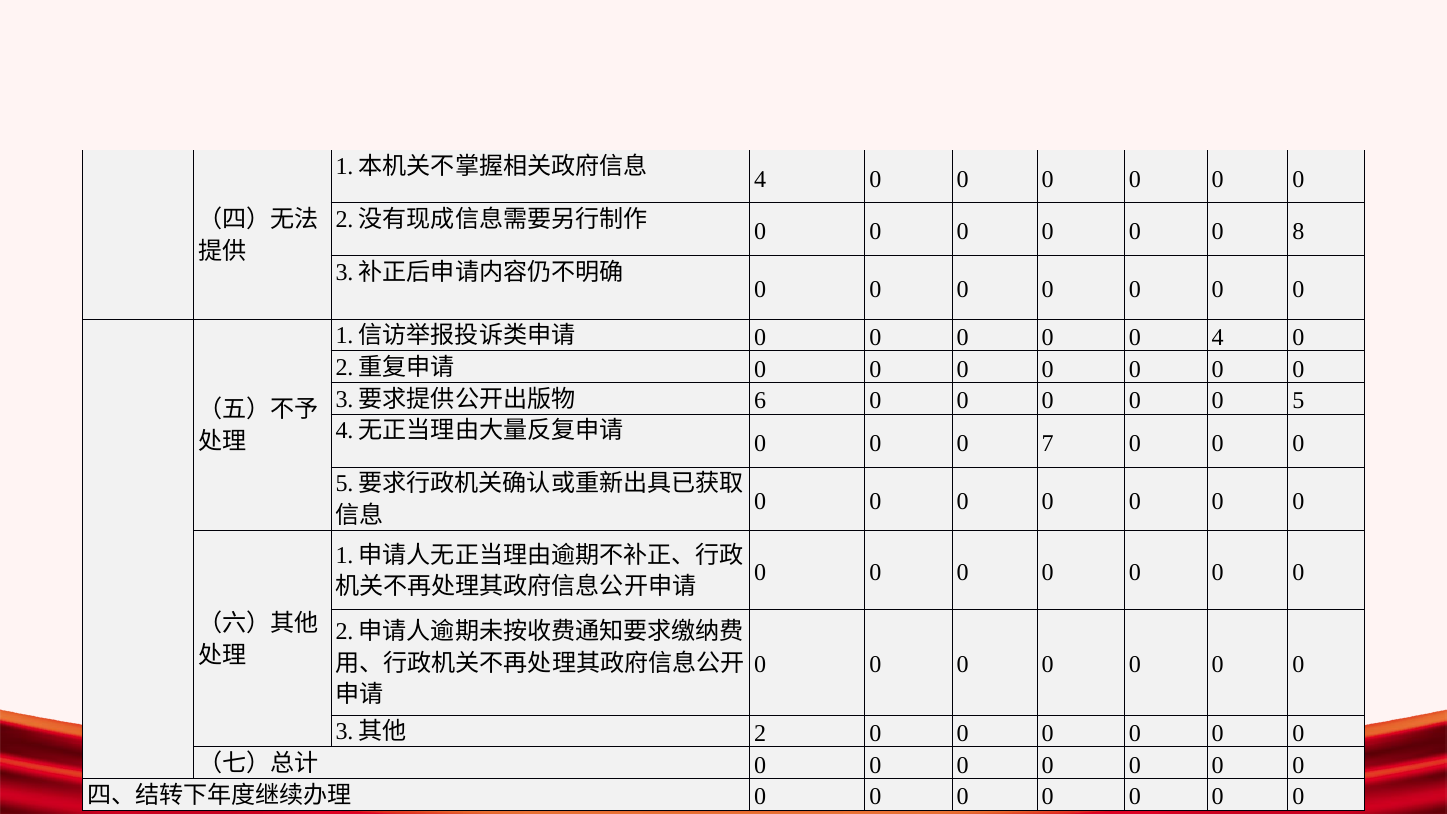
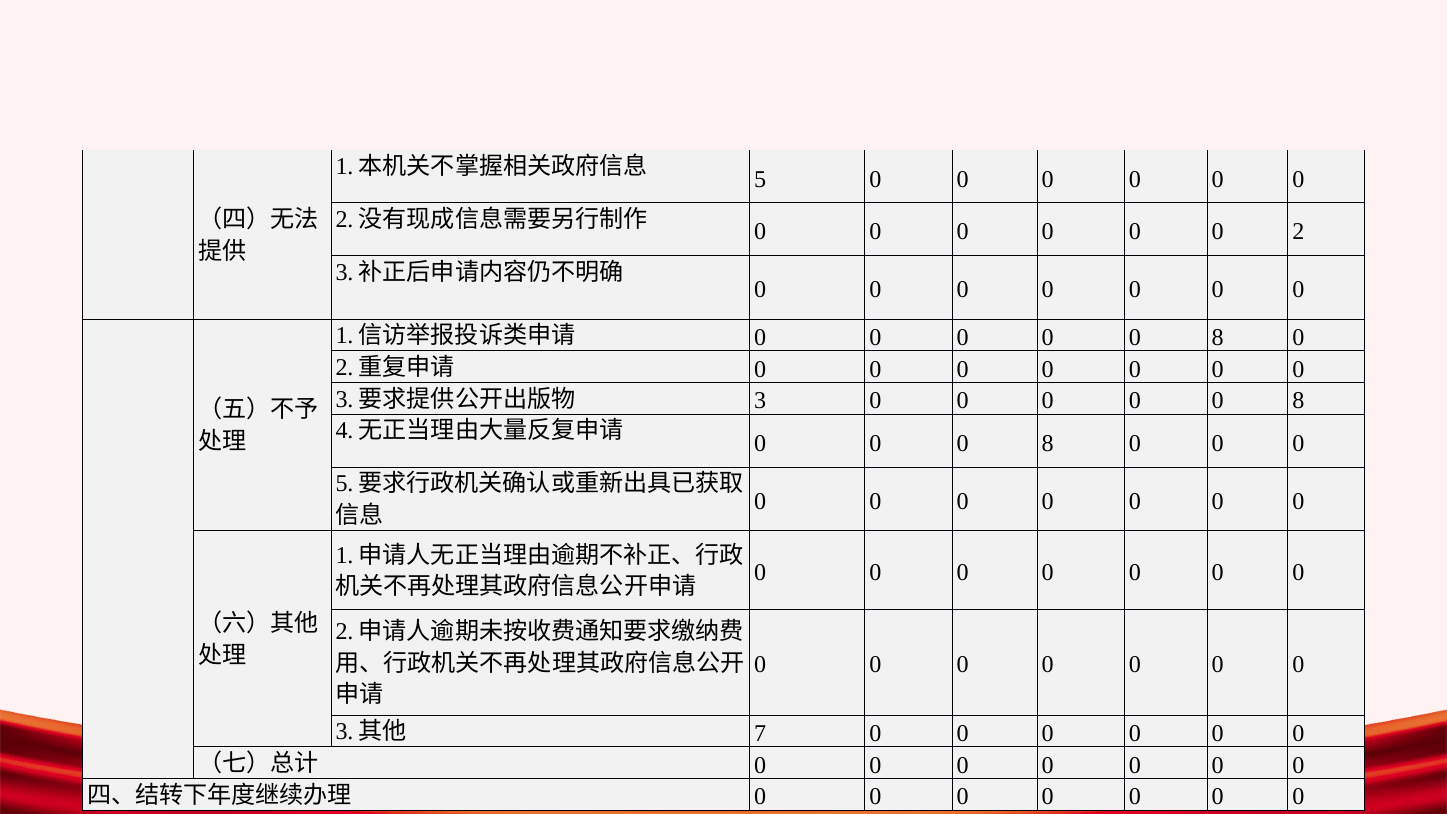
4 at (760, 179): 4 -> 5
8: 8 -> 2
4 at (1218, 337): 4 -> 8
6: 6 -> 3
5 at (1298, 401): 5 -> 8
7 at (1048, 443): 7 -> 8
2: 2 -> 7
